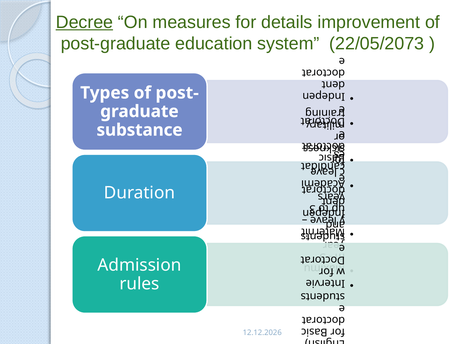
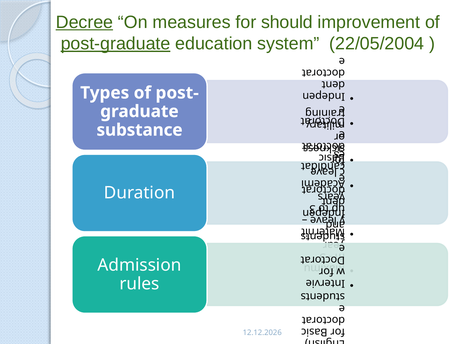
details: details -> should
post-graduate underline: none -> present
22/05/2073: 22/05/2073 -> 22/05/2004
